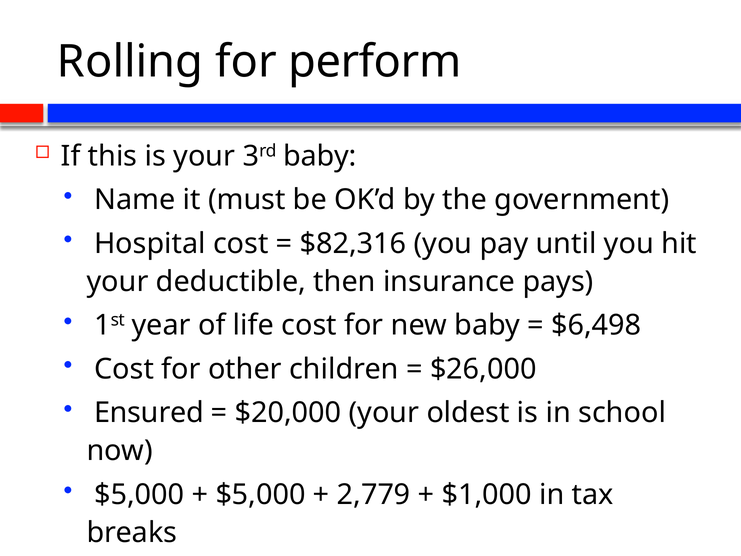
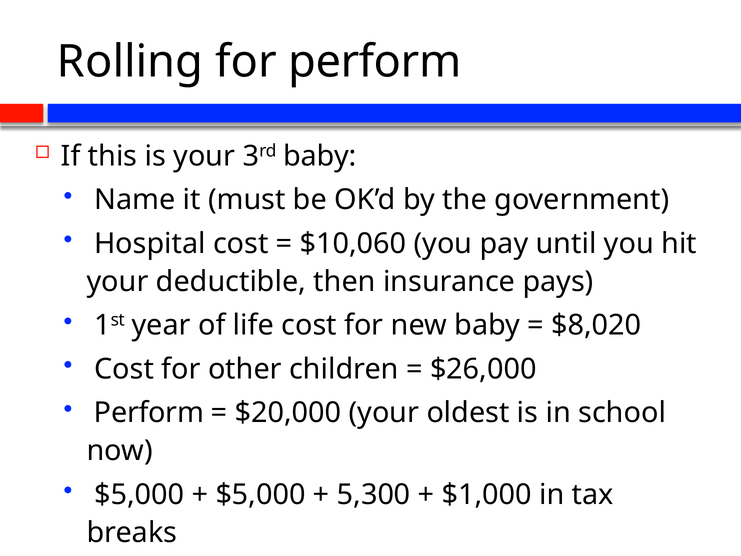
$82,316: $82,316 -> $10,060
$6,498: $6,498 -> $8,020
Ensured at (149, 413): Ensured -> Perform
2,779: 2,779 -> 5,300
